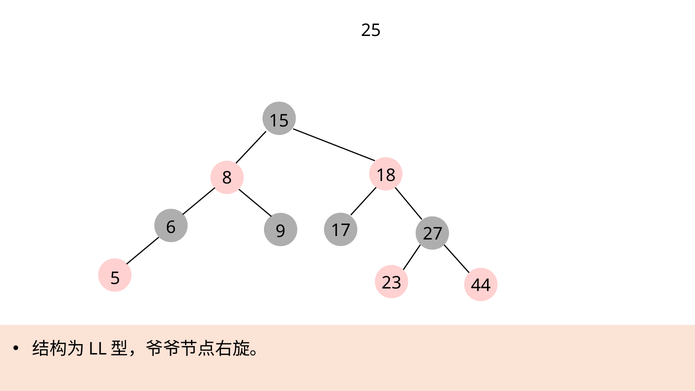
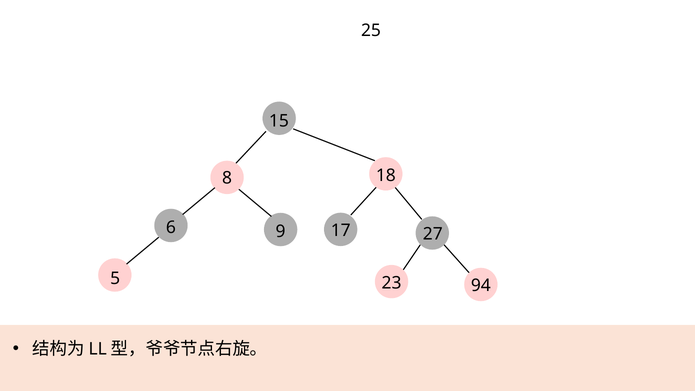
44: 44 -> 94
